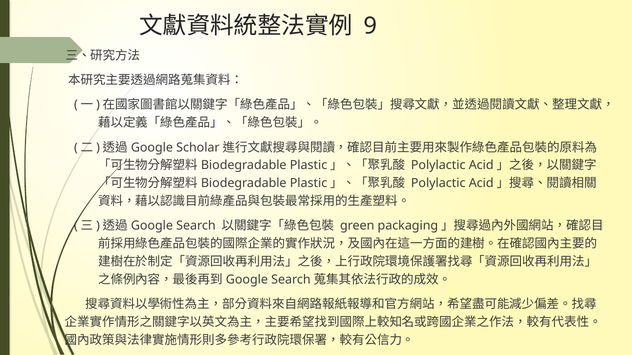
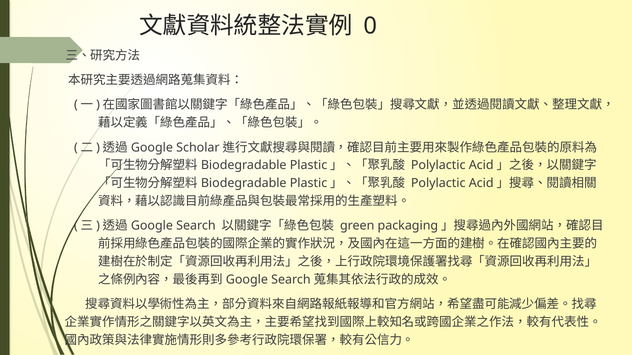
9: 9 -> 0
